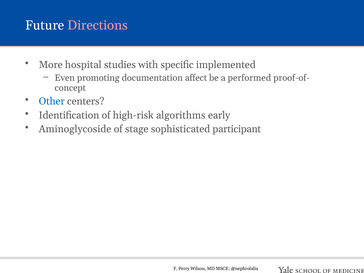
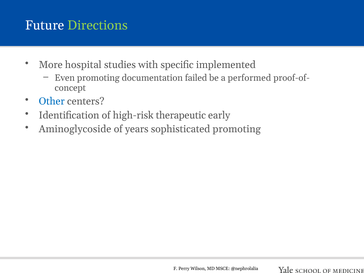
Directions colour: pink -> light green
affect: affect -> failed
algorithms: algorithms -> therapeutic
stage: stage -> years
sophisticated participant: participant -> promoting
